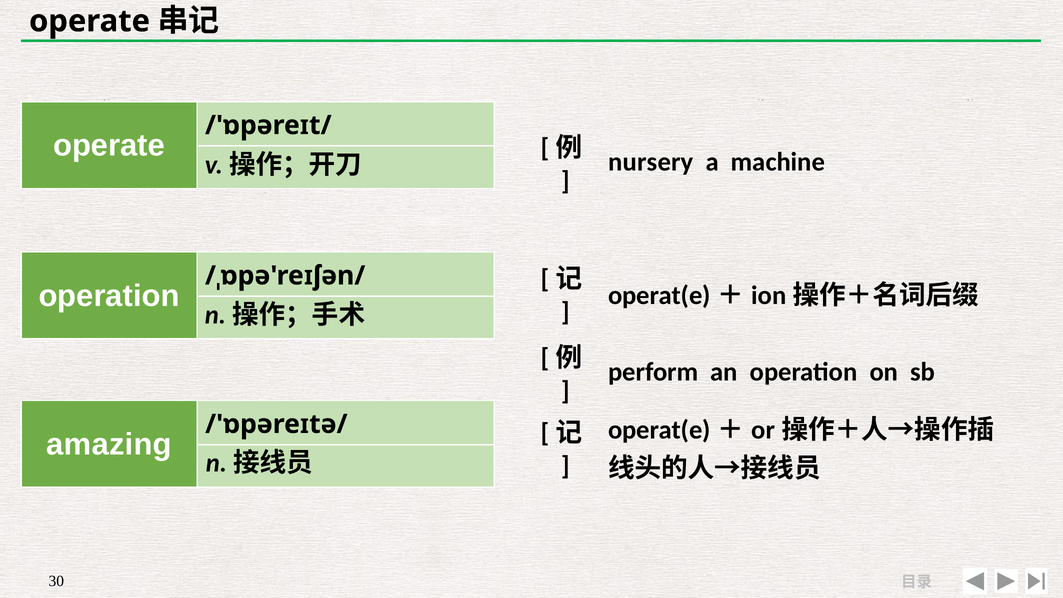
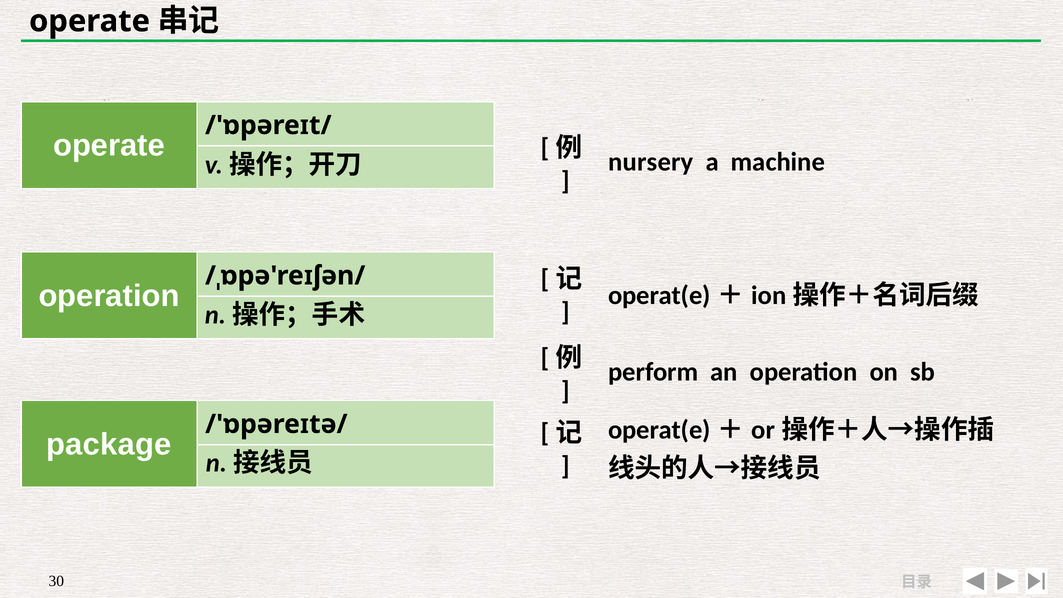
amazing: amazing -> package
